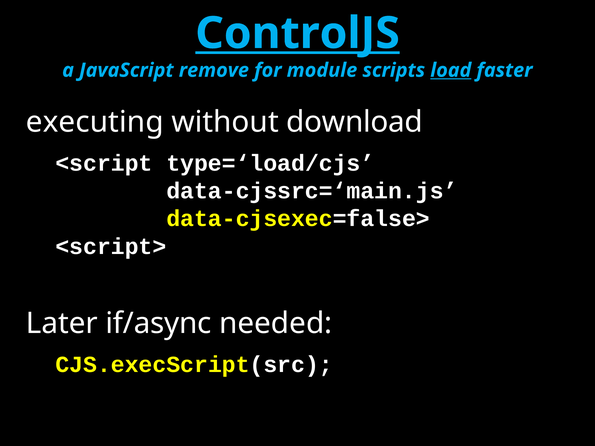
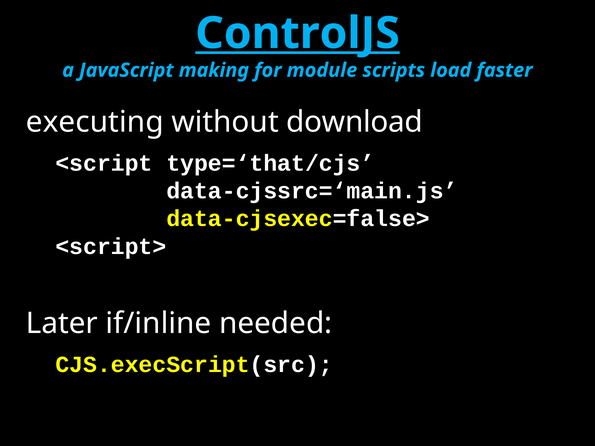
remove: remove -> making
load underline: present -> none
type=‘load/cjs: type=‘load/cjs -> type=‘that/cjs
if/async: if/async -> if/inline
